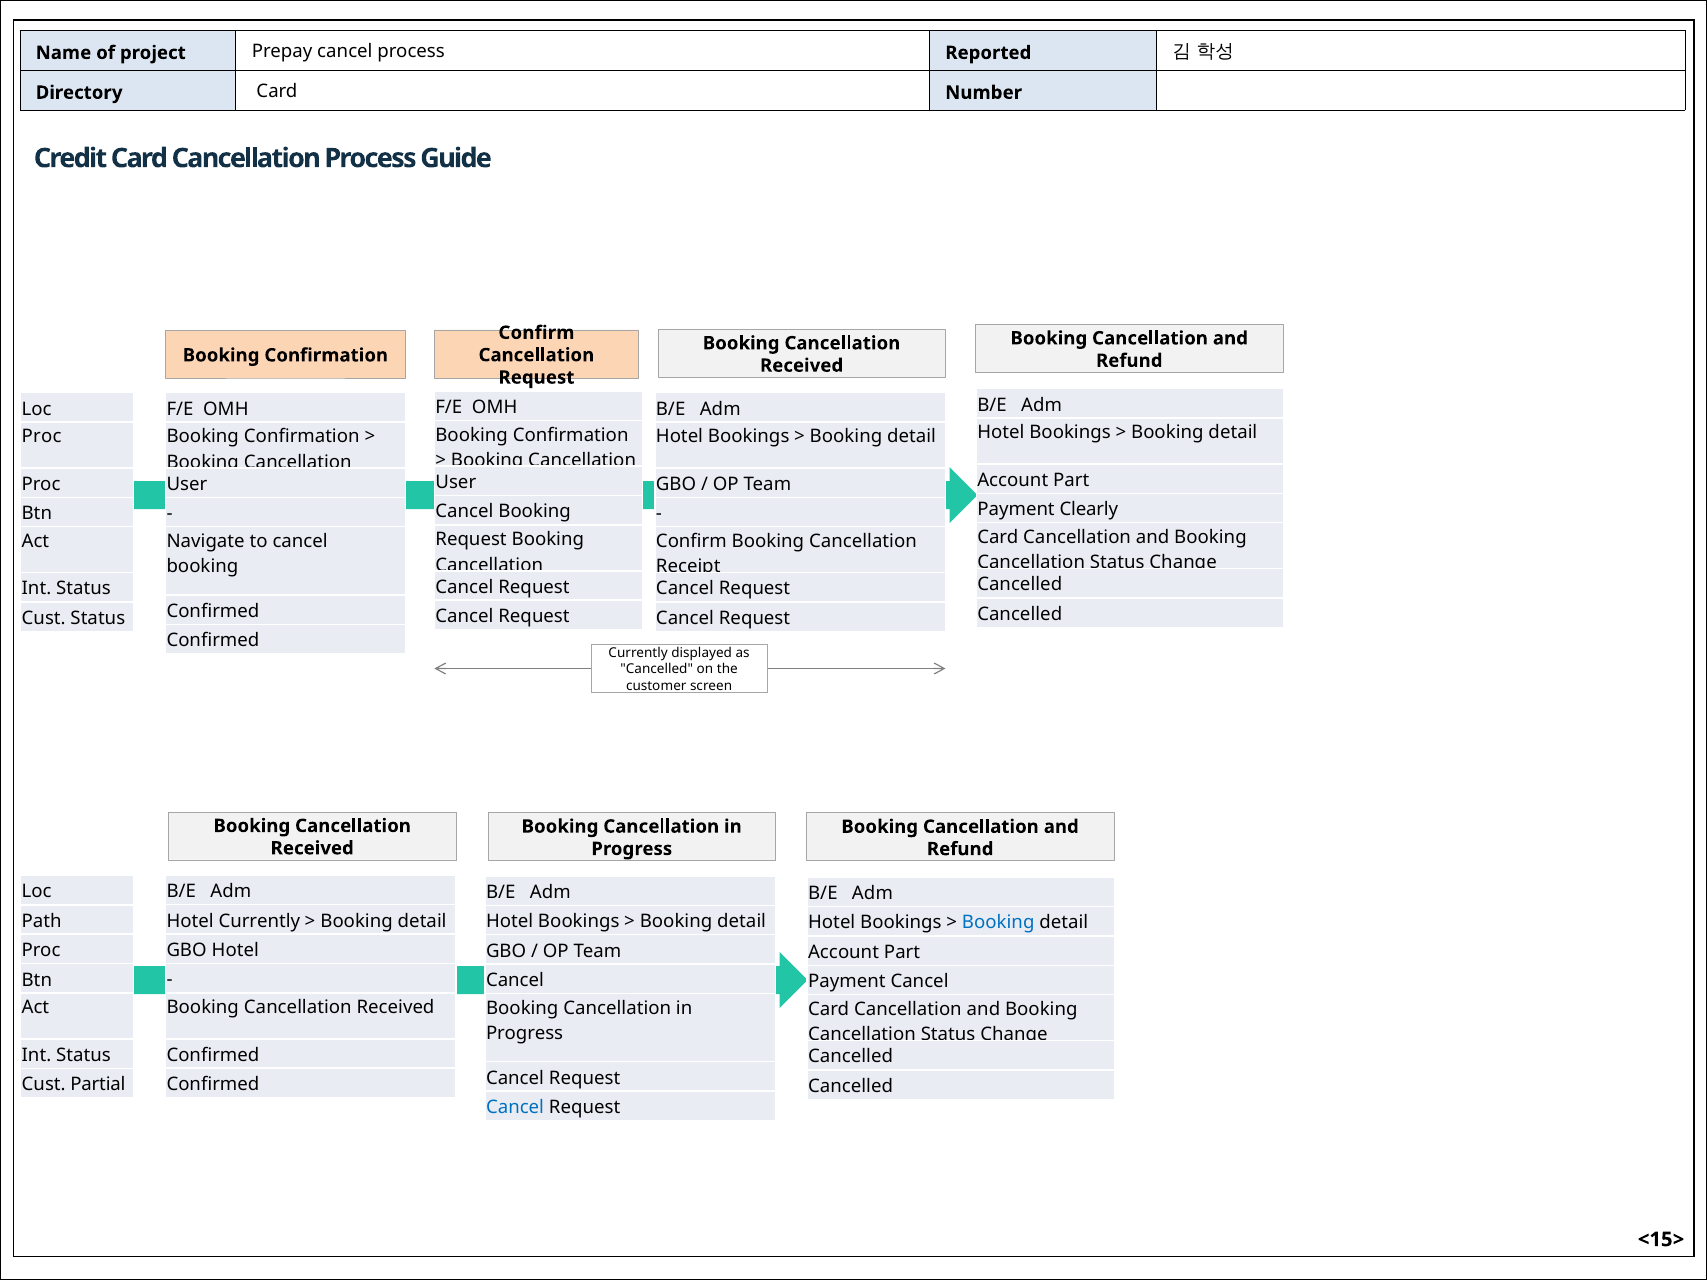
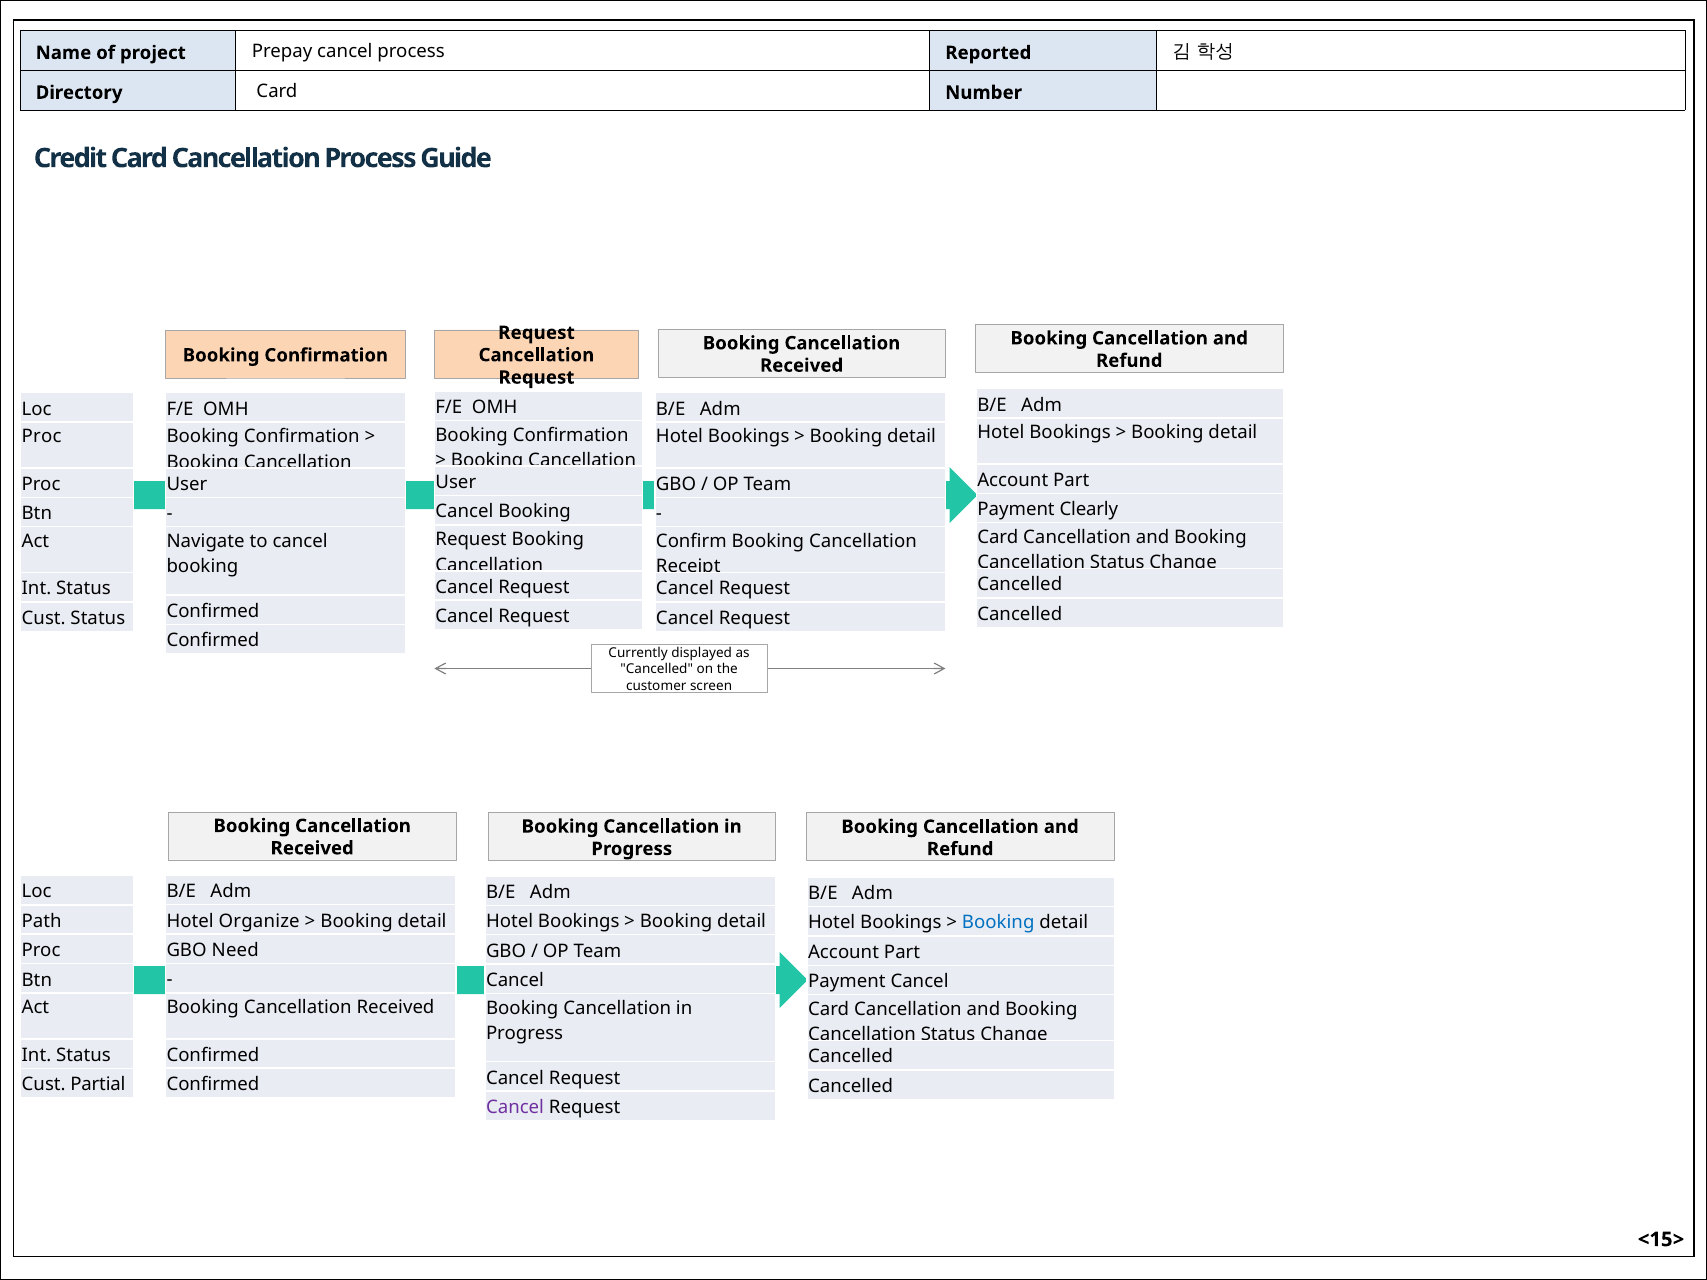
Confirm at (536, 333): Confirm -> Request
Hotel Currently: Currently -> Organize
GBO Hotel: Hotel -> Need
Cancel at (515, 1108) colour: blue -> purple
